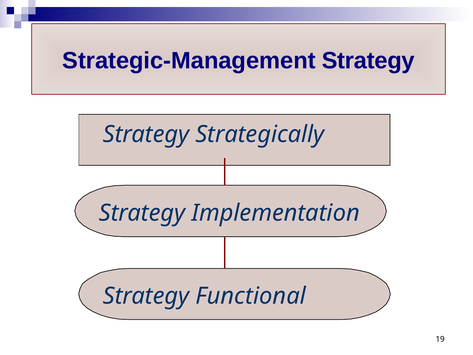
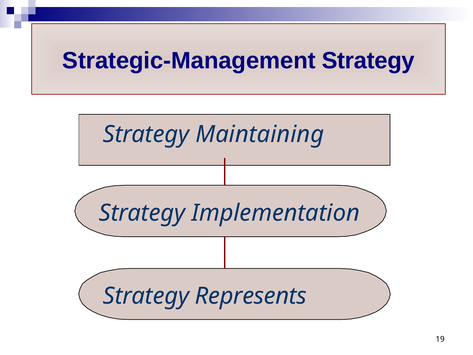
Strategically: Strategically -> Maintaining
Functional: Functional -> Represents
